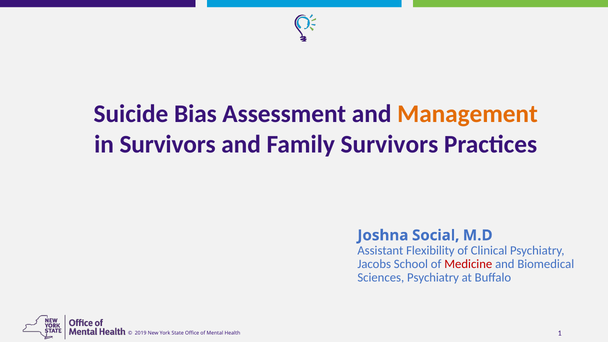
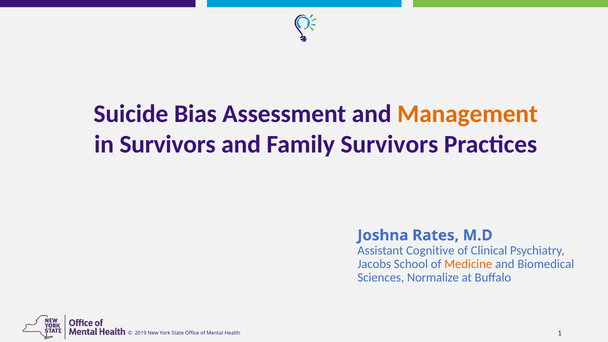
Social: Social -> Rates
Flexibility: Flexibility -> Cognitive
Medicine colour: red -> orange
Sciences Psychiatry: Psychiatry -> Normalize
